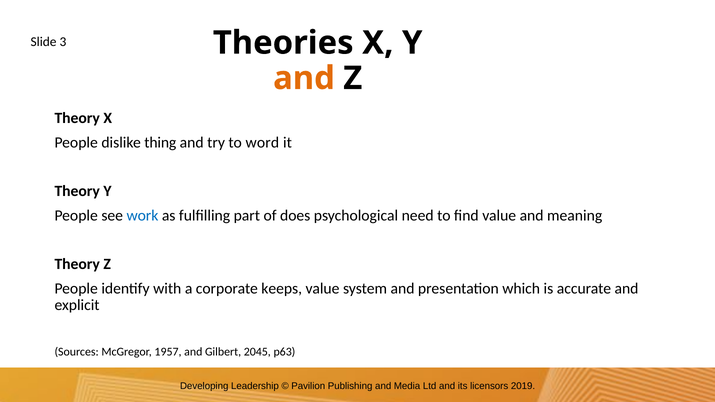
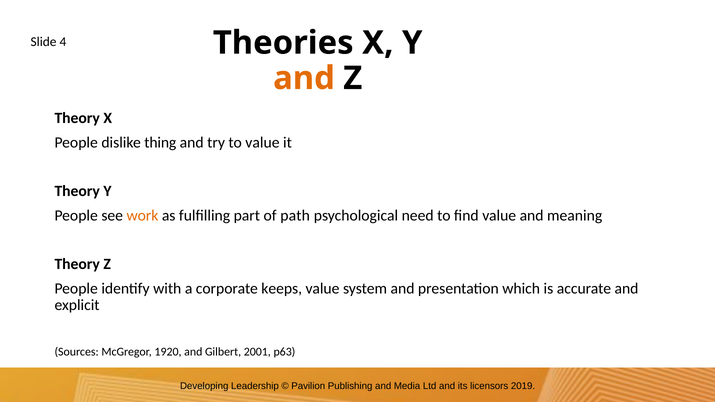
3: 3 -> 4
to word: word -> value
work colour: blue -> orange
does: does -> path
1957: 1957 -> 1920
2045: 2045 -> 2001
